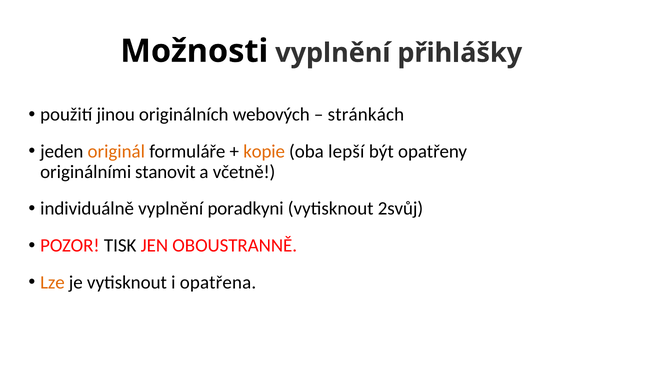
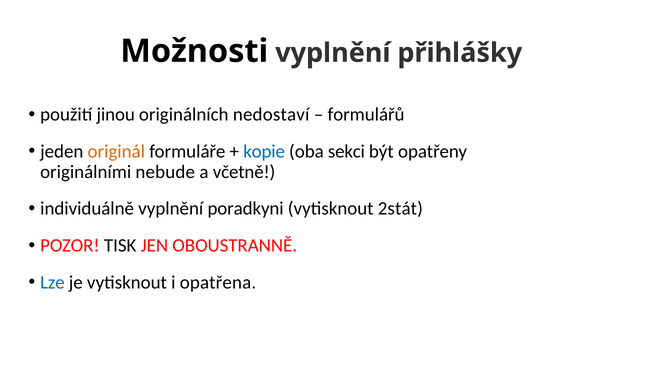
webových: webových -> nedostaví
stránkách: stránkách -> formulářů
kopie colour: orange -> blue
lepší: lepší -> sekci
stanovit: stanovit -> nebude
2svůj: 2svůj -> 2stát
Lze colour: orange -> blue
